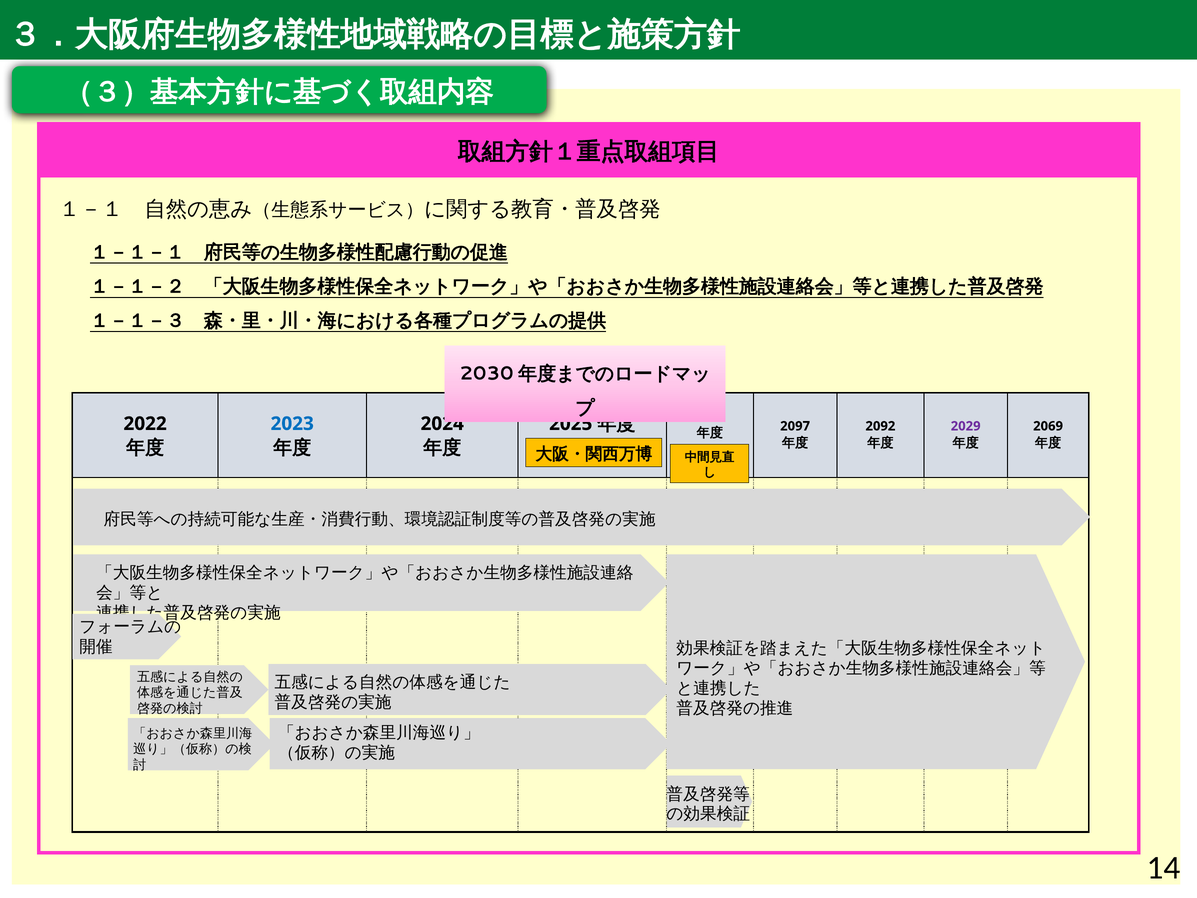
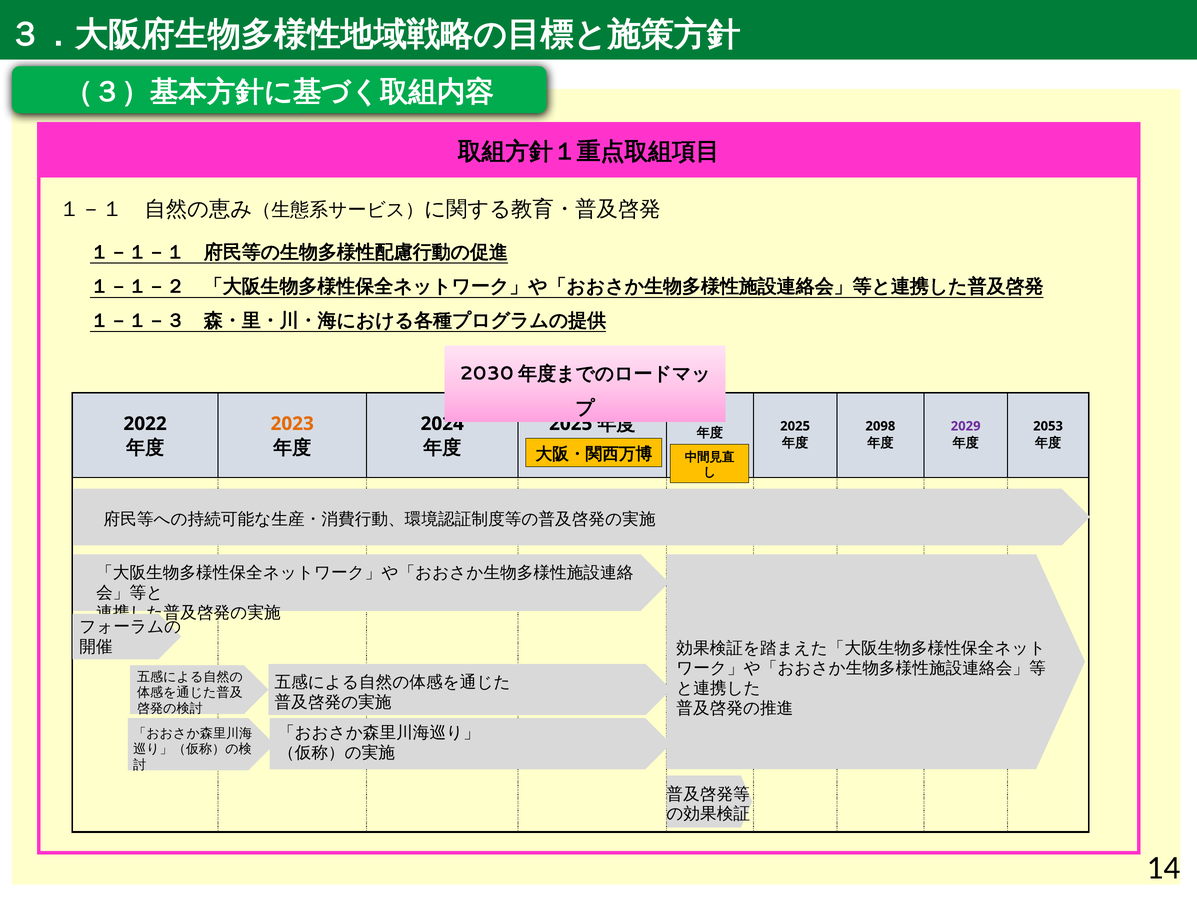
2023 colour: blue -> orange
2092: 2092 -> 2098
2069: 2069 -> 2053
2097 at (795, 426): 2097 -> 2025
